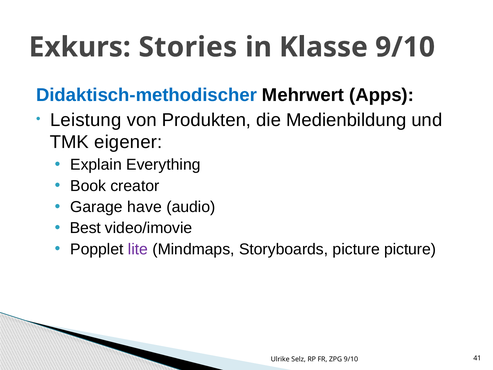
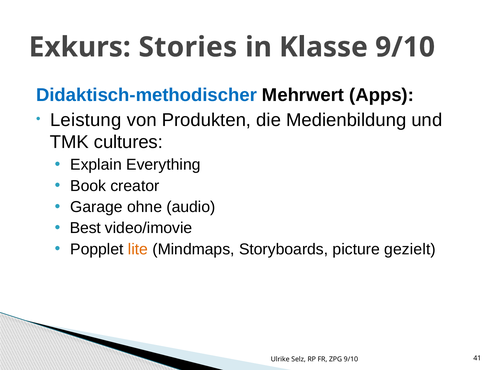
eigener: eigener -> cultures
have: have -> ohne
lite colour: purple -> orange
picture picture: picture -> gezielt
